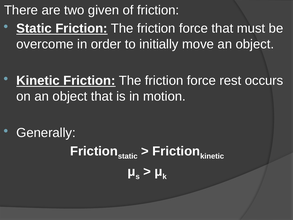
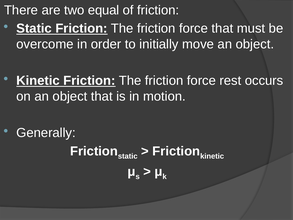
given: given -> equal
